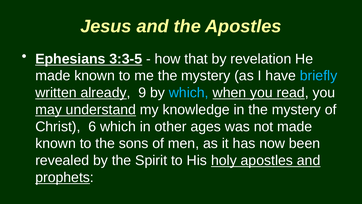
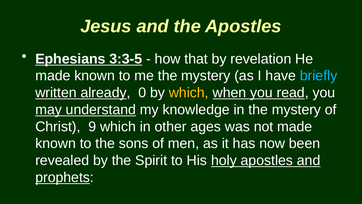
9: 9 -> 0
which at (189, 93) colour: light blue -> yellow
6: 6 -> 9
